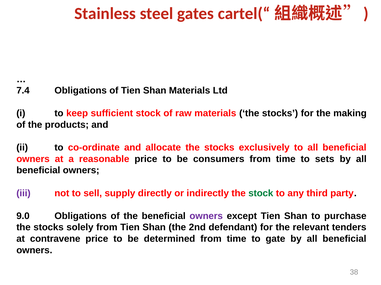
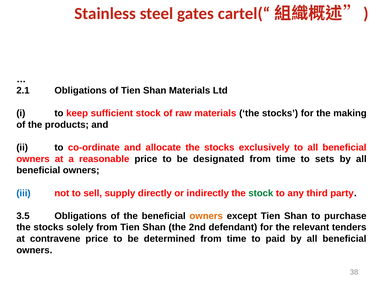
7.4: 7.4 -> 2.1
consumers: consumers -> designated
iii colour: purple -> blue
9.0: 9.0 -> 3.5
owners at (206, 217) colour: purple -> orange
gate: gate -> paid
